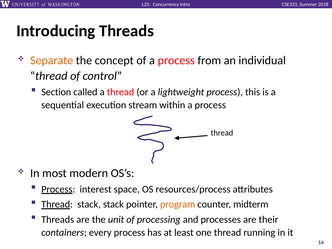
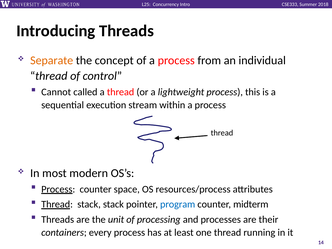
Section: Section -> Cannot
Process interest: interest -> counter
program colour: orange -> blue
